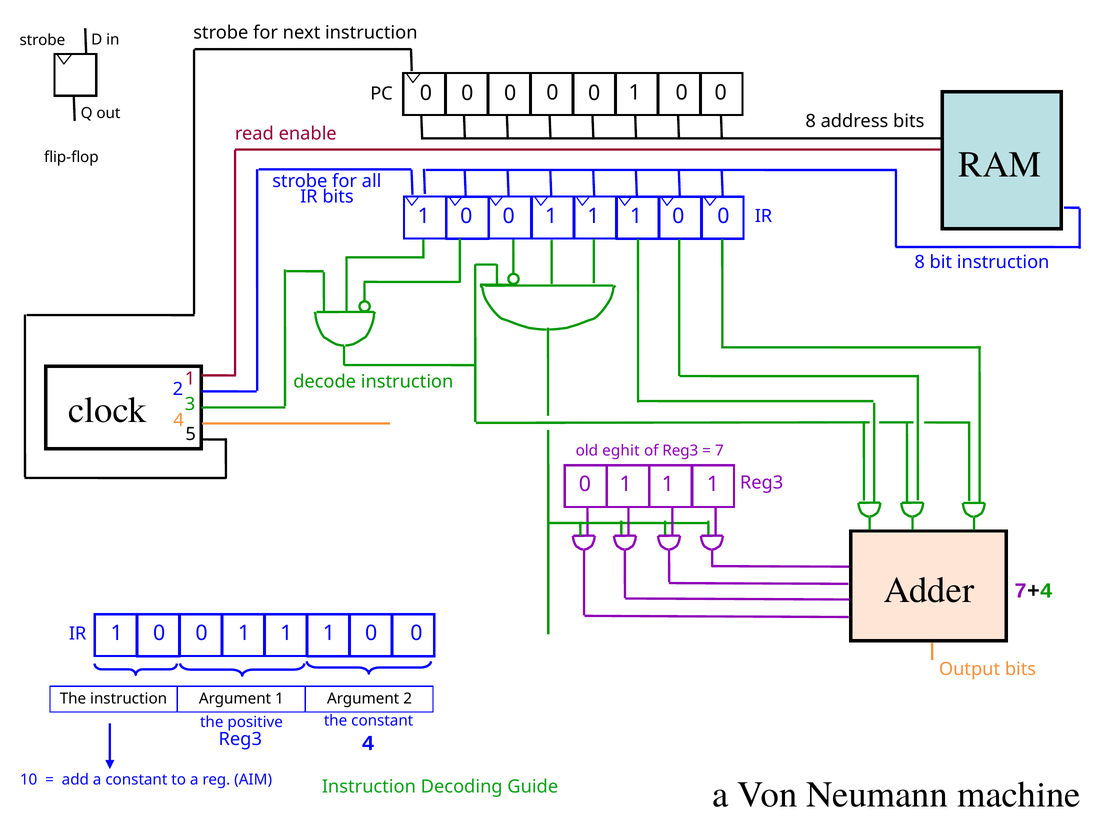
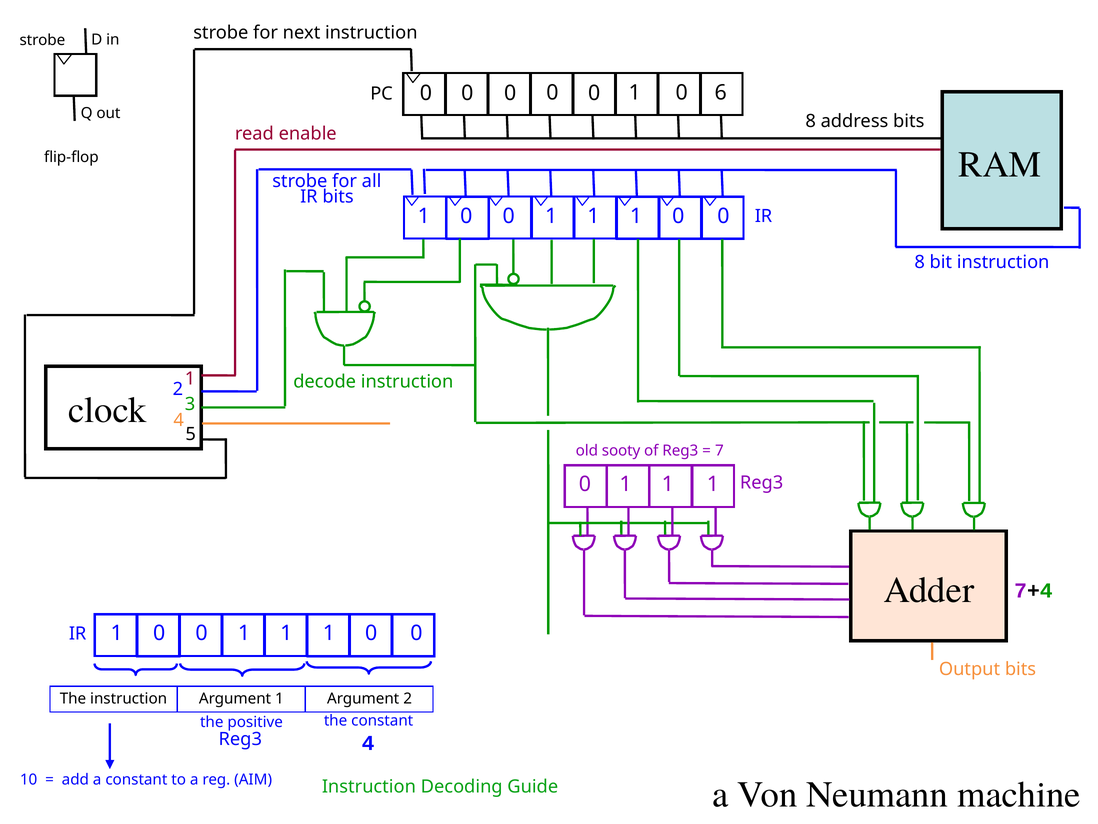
0 at (721, 93): 0 -> 6
eghit: eghit -> sooty
